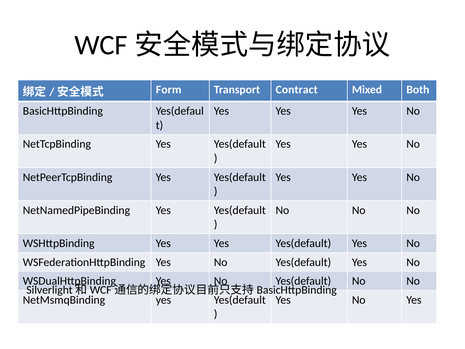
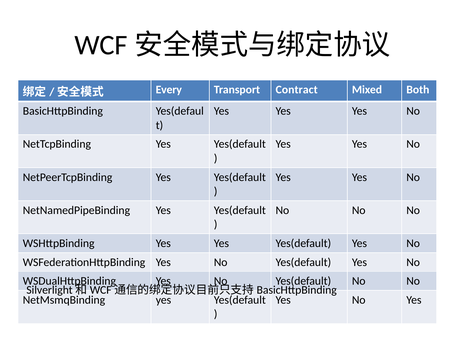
Form: Form -> Every
